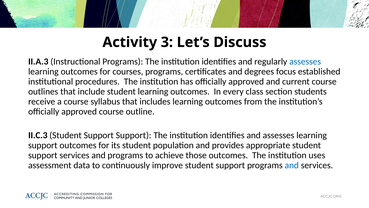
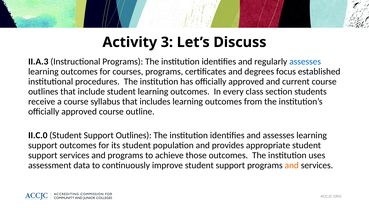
II.C.3: II.C.3 -> II.C.0
Support Support: Support -> Outlines
and at (292, 165) colour: blue -> orange
